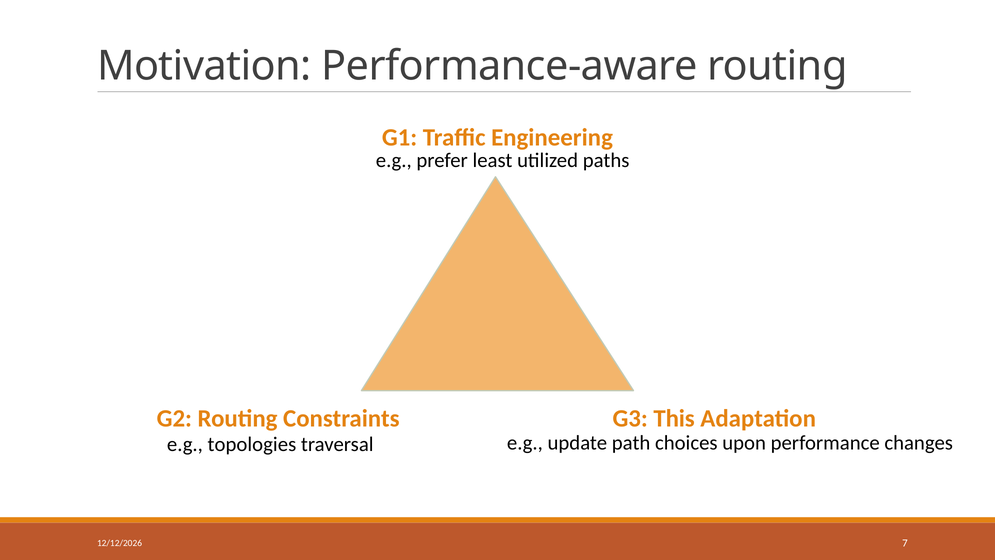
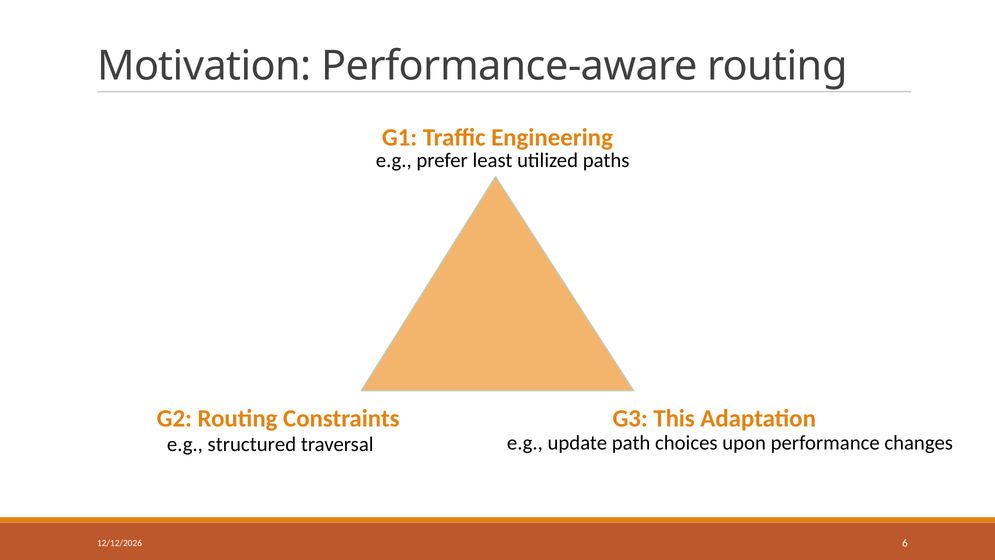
topologies: topologies -> structured
7: 7 -> 6
